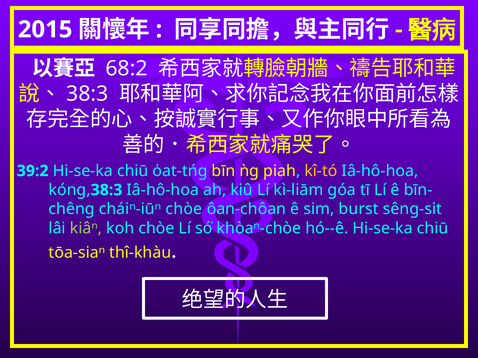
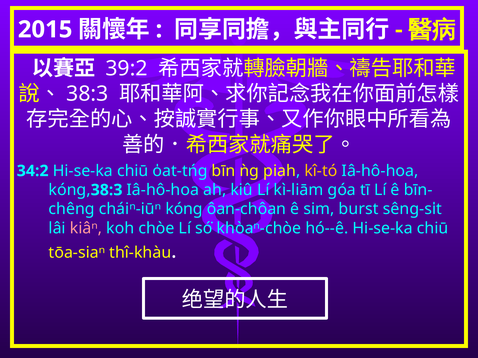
68:2: 68:2 -> 39:2
39:2: 39:2 -> 34:2
cháiⁿ-iūⁿ chòe: chòe -> kóng
kiâⁿ colour: light green -> pink
